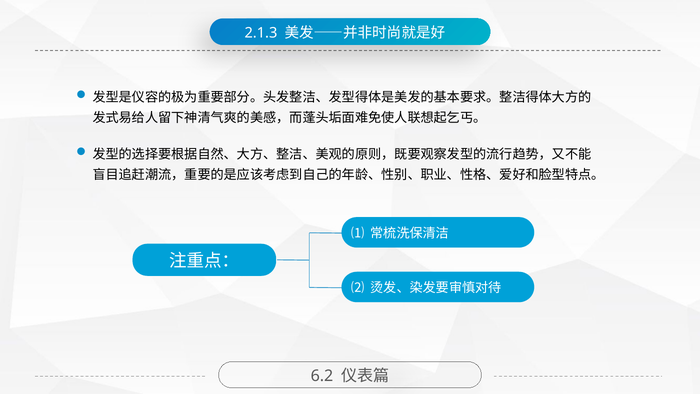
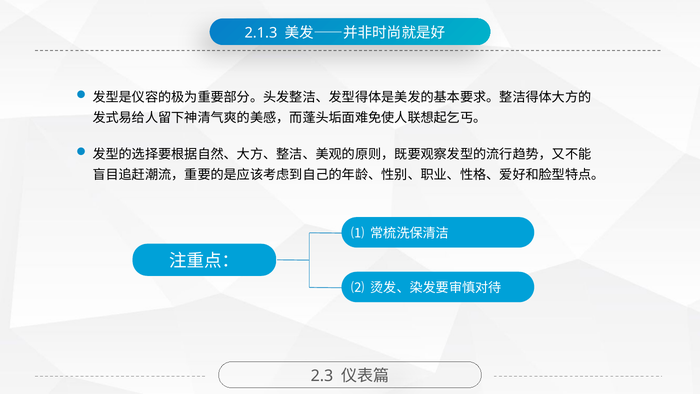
6.2: 6.2 -> 2.3
